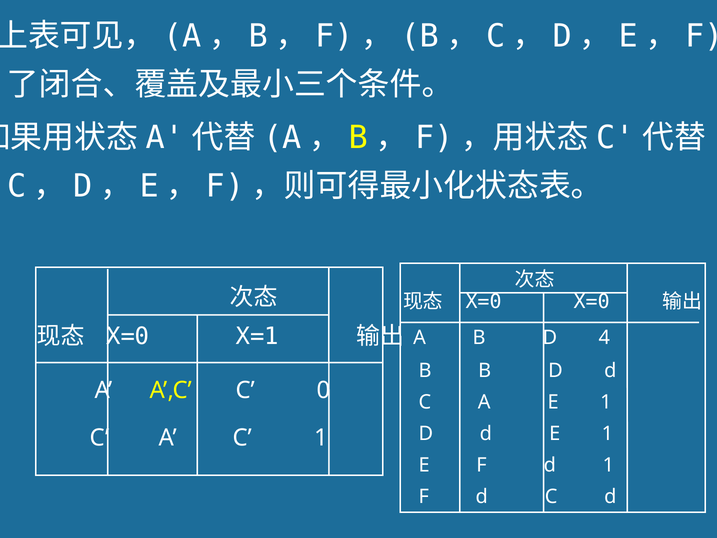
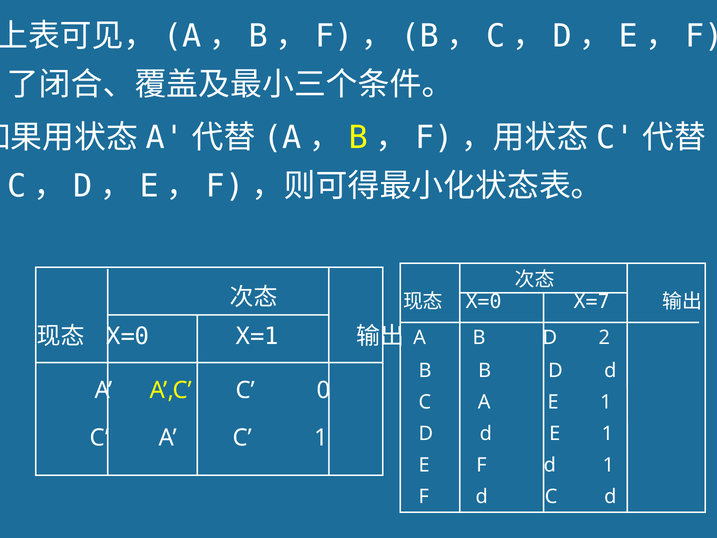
X=0 X=0: X=0 -> X=7
4: 4 -> 2
